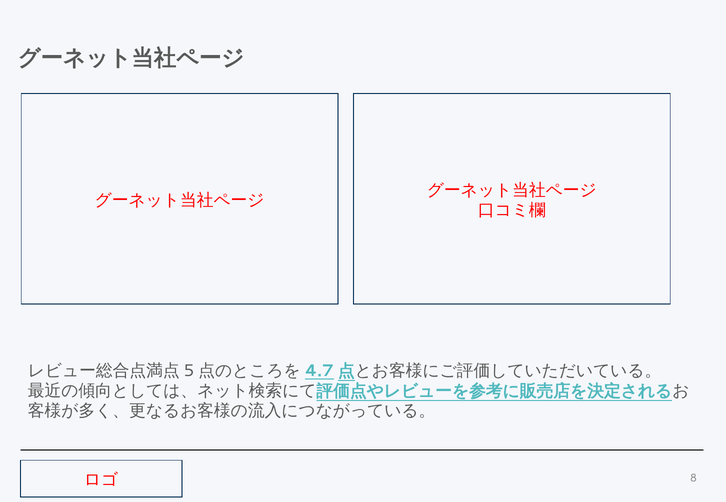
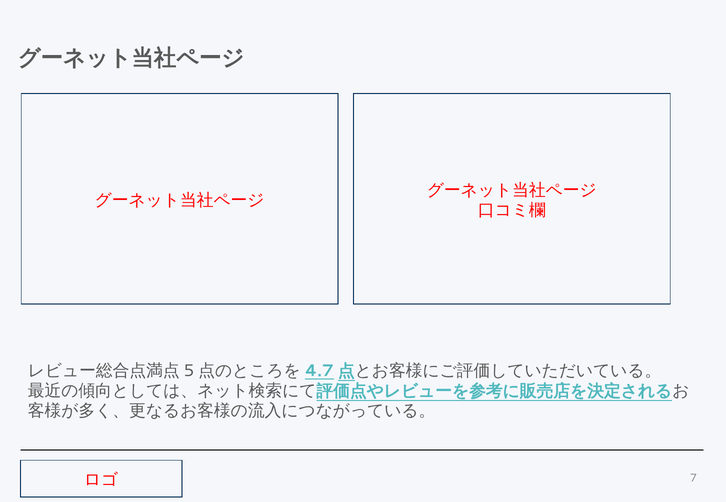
8: 8 -> 7
